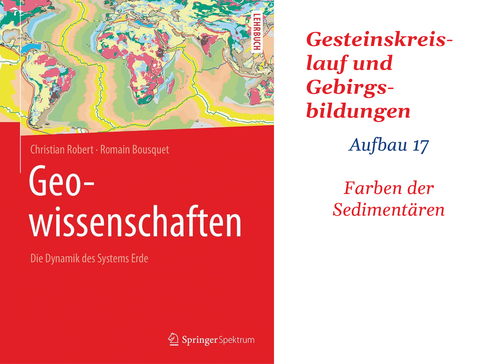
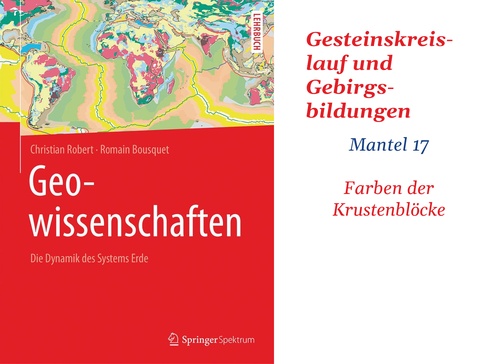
Aufbau: Aufbau -> Mantel
Sedimentären: Sedimentären -> Krustenblöcke
